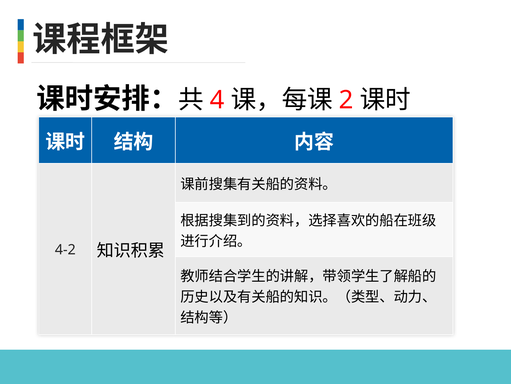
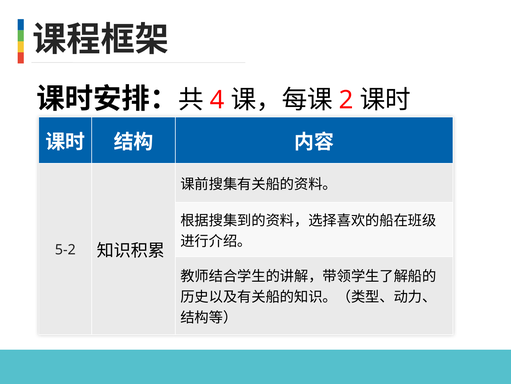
4-2: 4-2 -> 5-2
